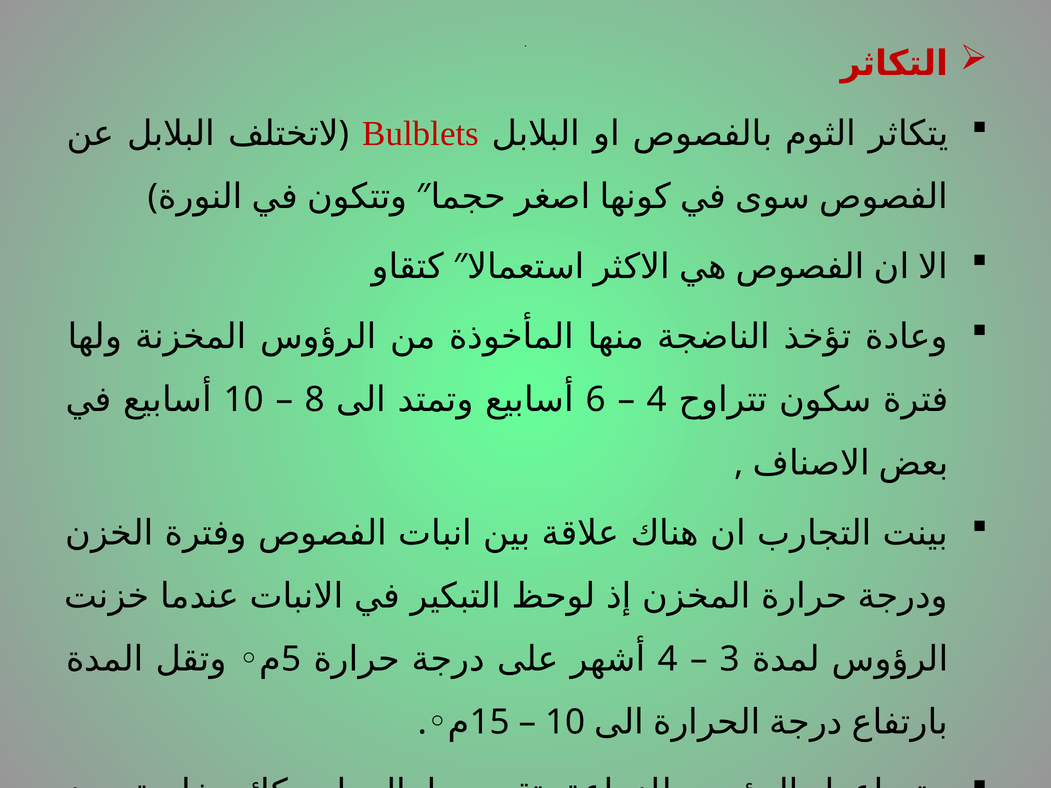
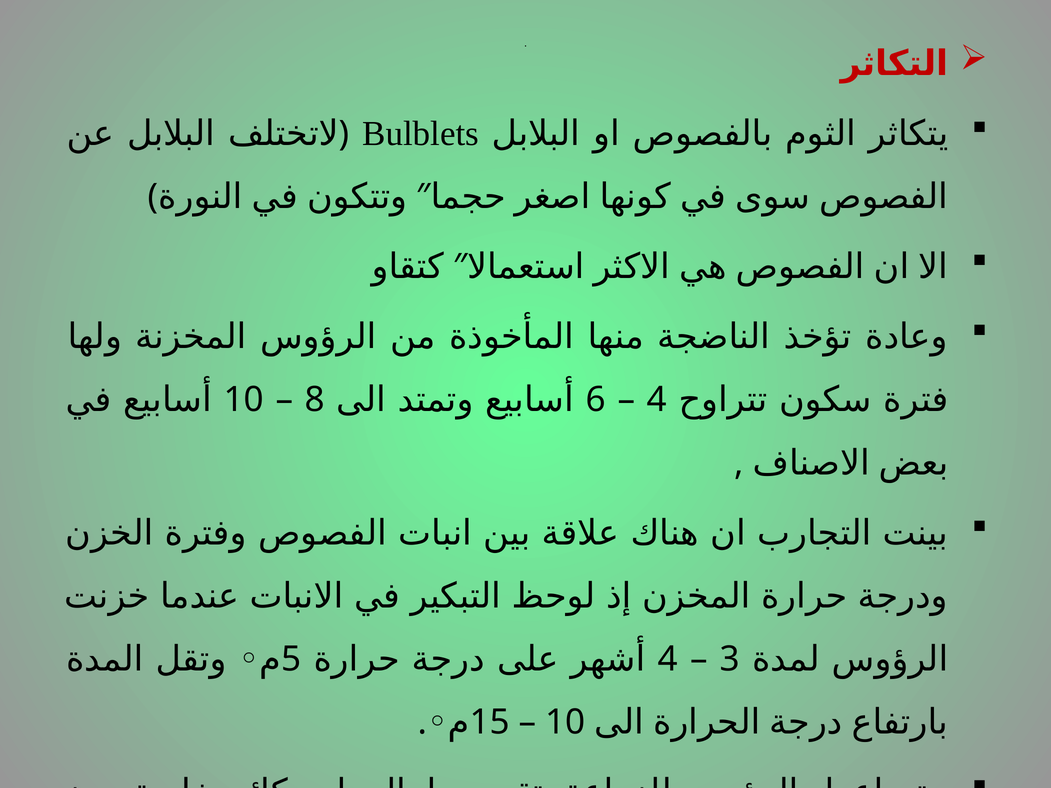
Bulblets colour: red -> black
